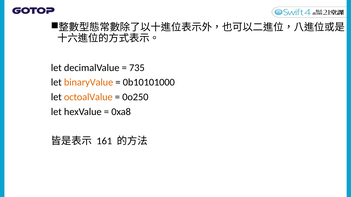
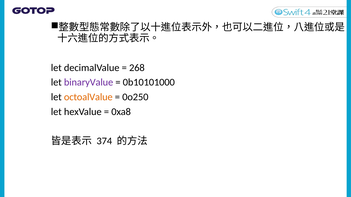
735: 735 -> 268
binaryValue colour: orange -> purple
161: 161 -> 374
